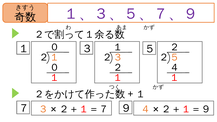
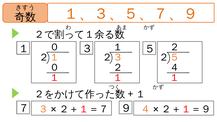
１、３、５、７、９ colour: purple -> orange
